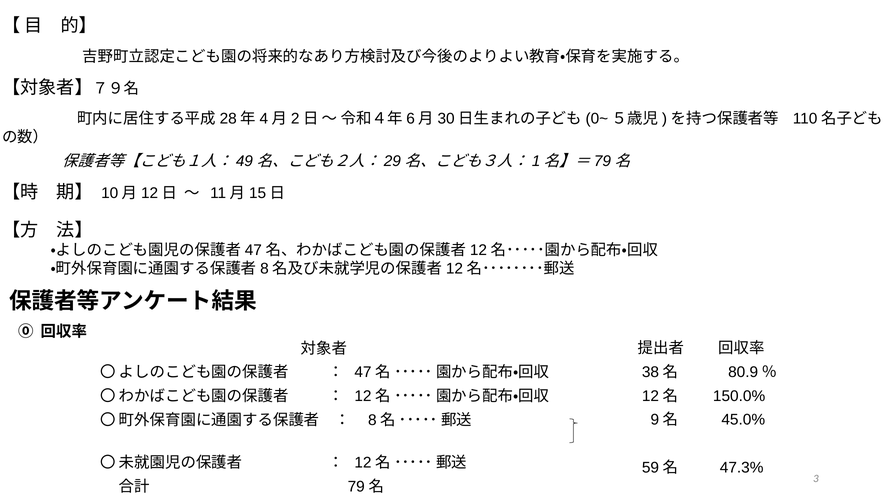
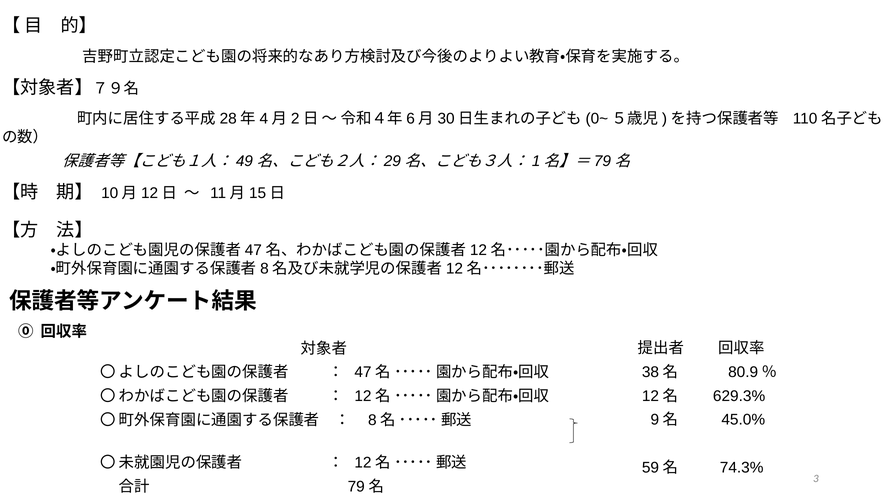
150.0%: 150.0% -> 629.3%
47.3%: 47.3% -> 74.3%
